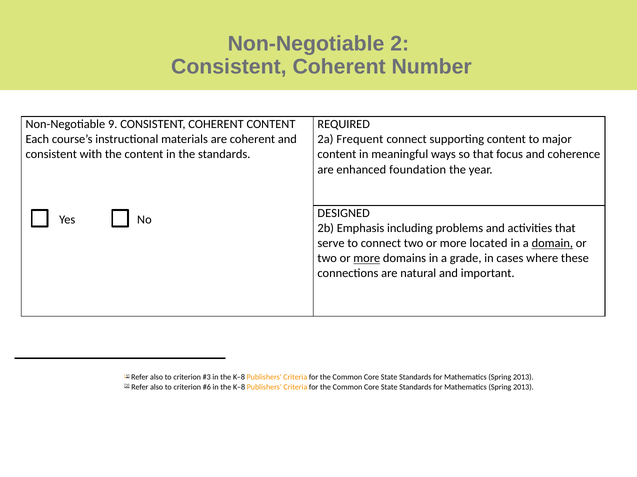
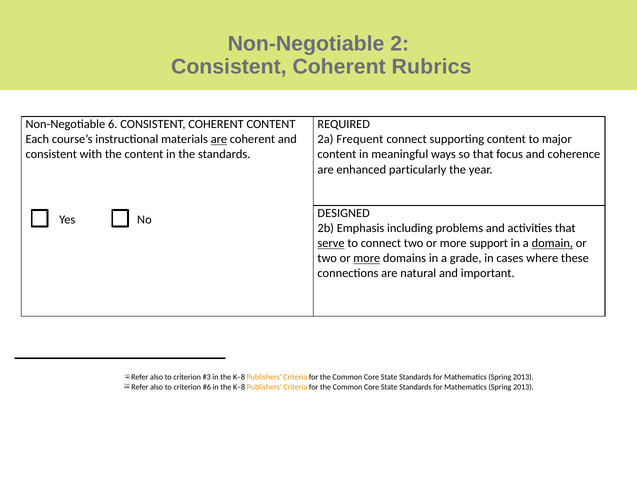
Number: Number -> Rubrics
9: 9 -> 6
are at (219, 140) underline: none -> present
foundation: foundation -> particularly
serve underline: none -> present
located: located -> support
